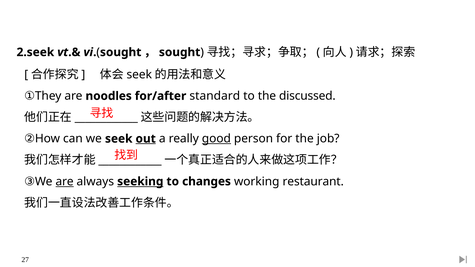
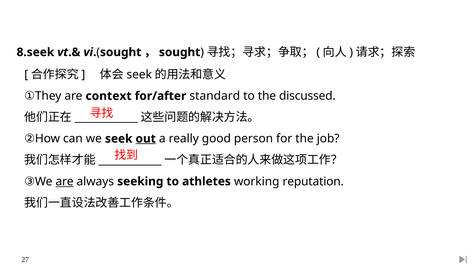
2.seek: 2.seek -> 8.seek
noodles: noodles -> context
good underline: present -> none
seeking underline: present -> none
changes: changes -> athletes
restaurant: restaurant -> reputation
